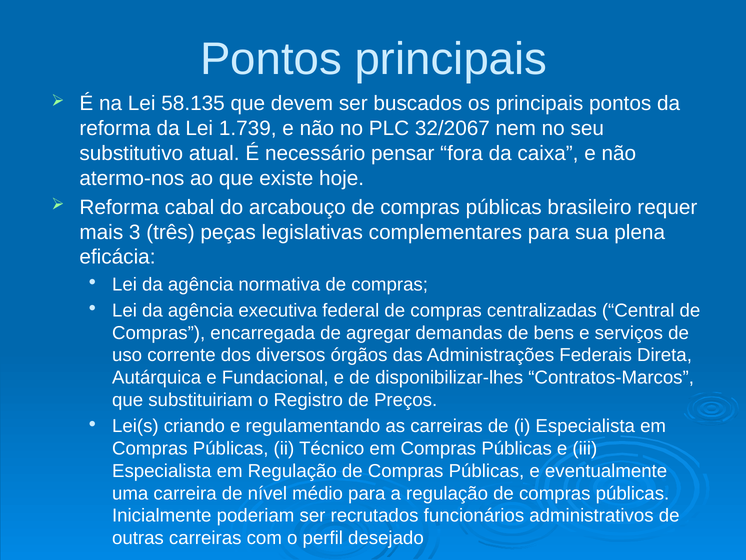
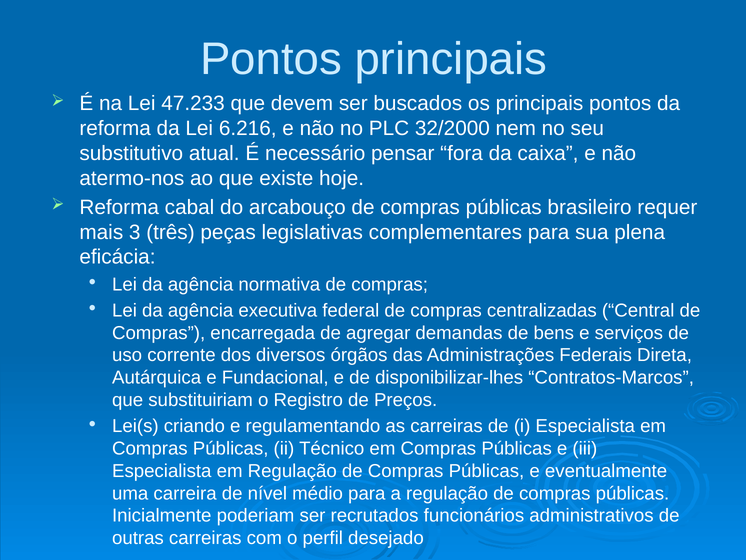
58.135: 58.135 -> 47.233
1.739: 1.739 -> 6.216
32/2067: 32/2067 -> 32/2000
